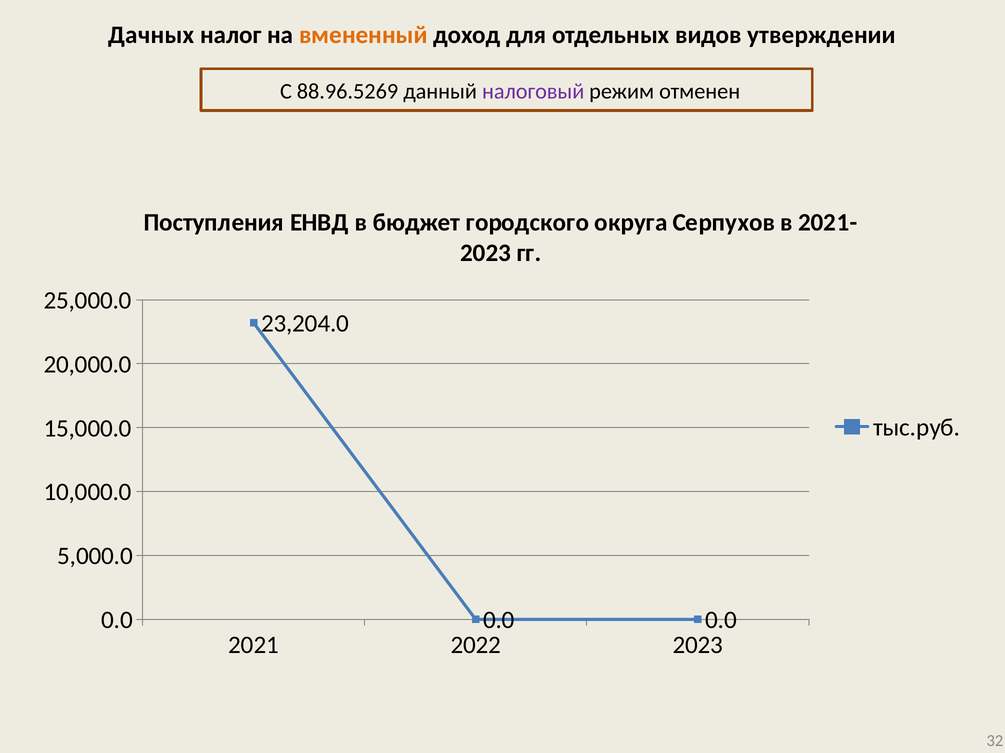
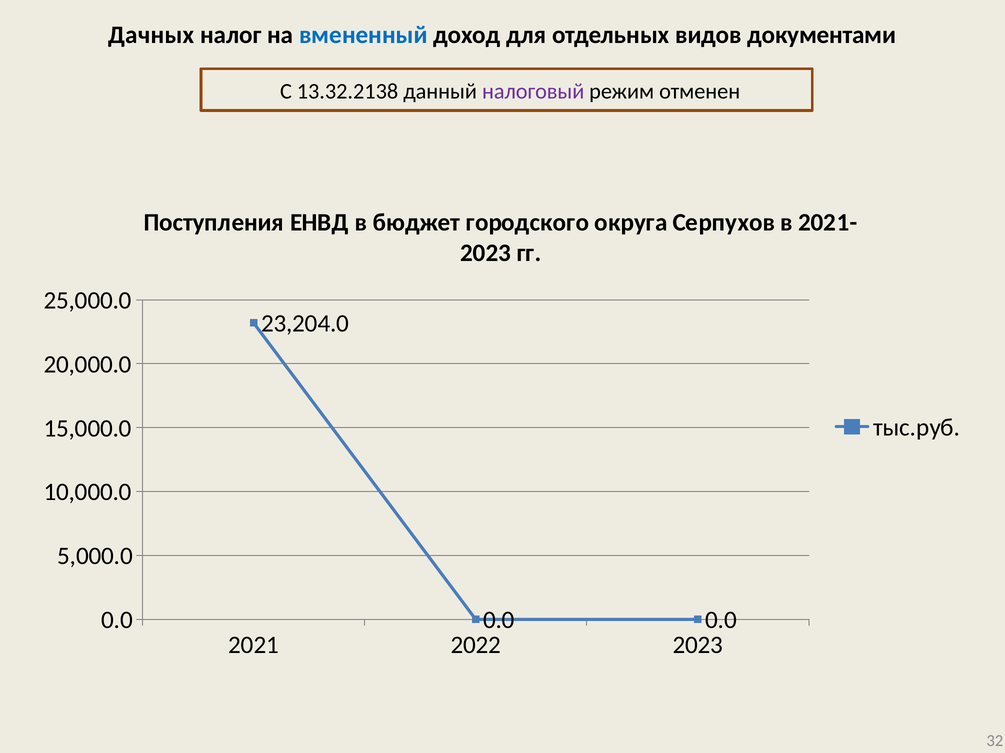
вмененный colour: orange -> blue
утверждении: утверждении -> документами
88.96.5269: 88.96.5269 -> 13.32.2138
